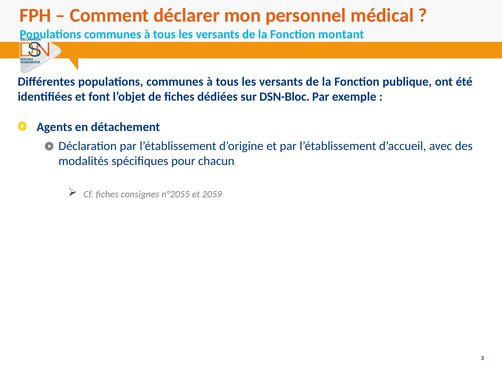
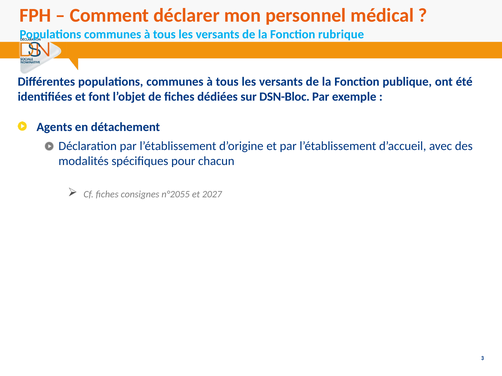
montant: montant -> rubrique
2059: 2059 -> 2027
